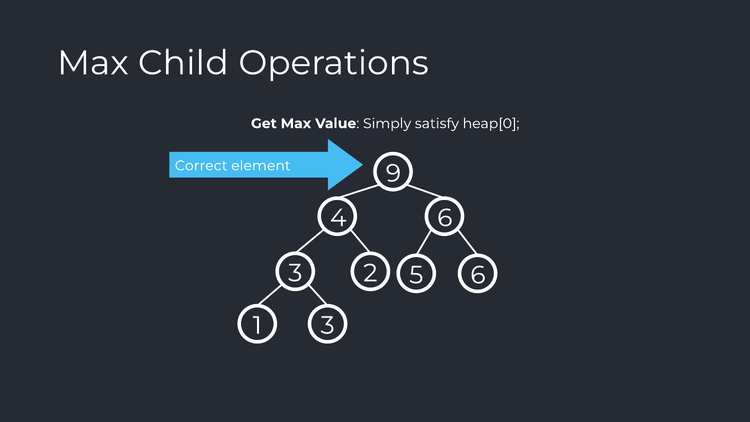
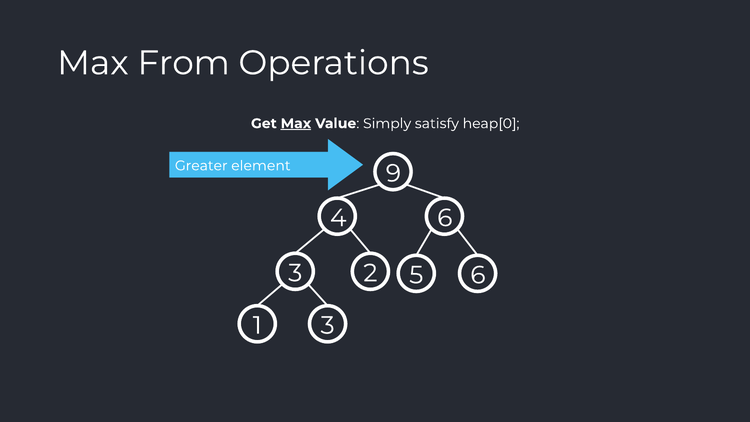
Child: Child -> From
Max at (296, 123) underline: none -> present
Correct: Correct -> Greater
